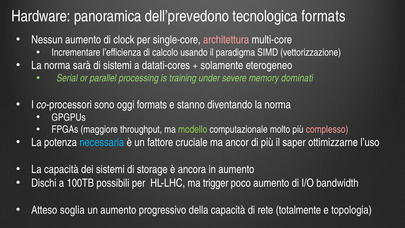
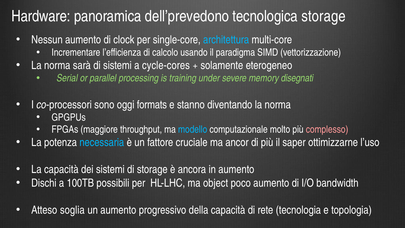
tecnologica formats: formats -> storage
architettura colour: pink -> light blue
datati-cores: datati-cores -> cycle-cores
dominati: dominati -> disegnati
modello colour: light green -> light blue
trigger: trigger -> object
totalmente: totalmente -> tecnologia
